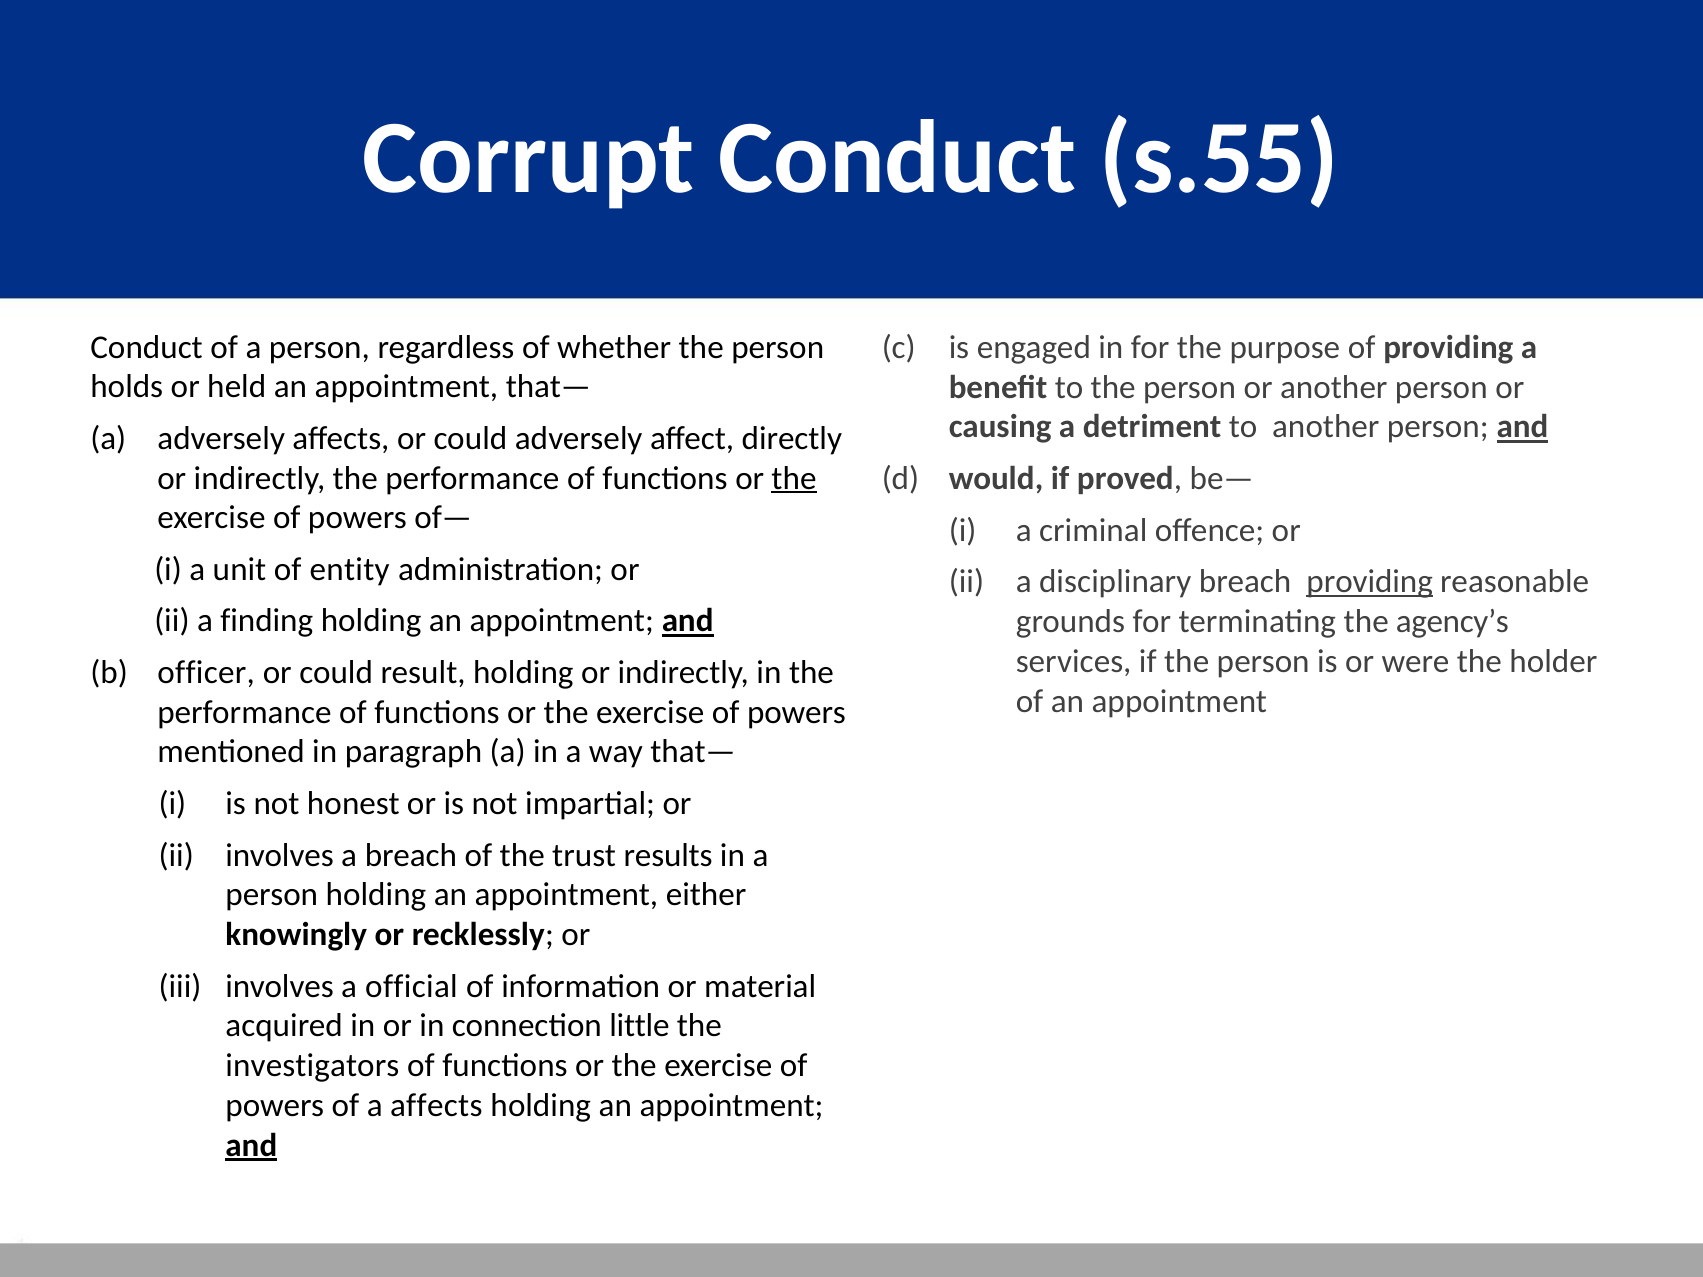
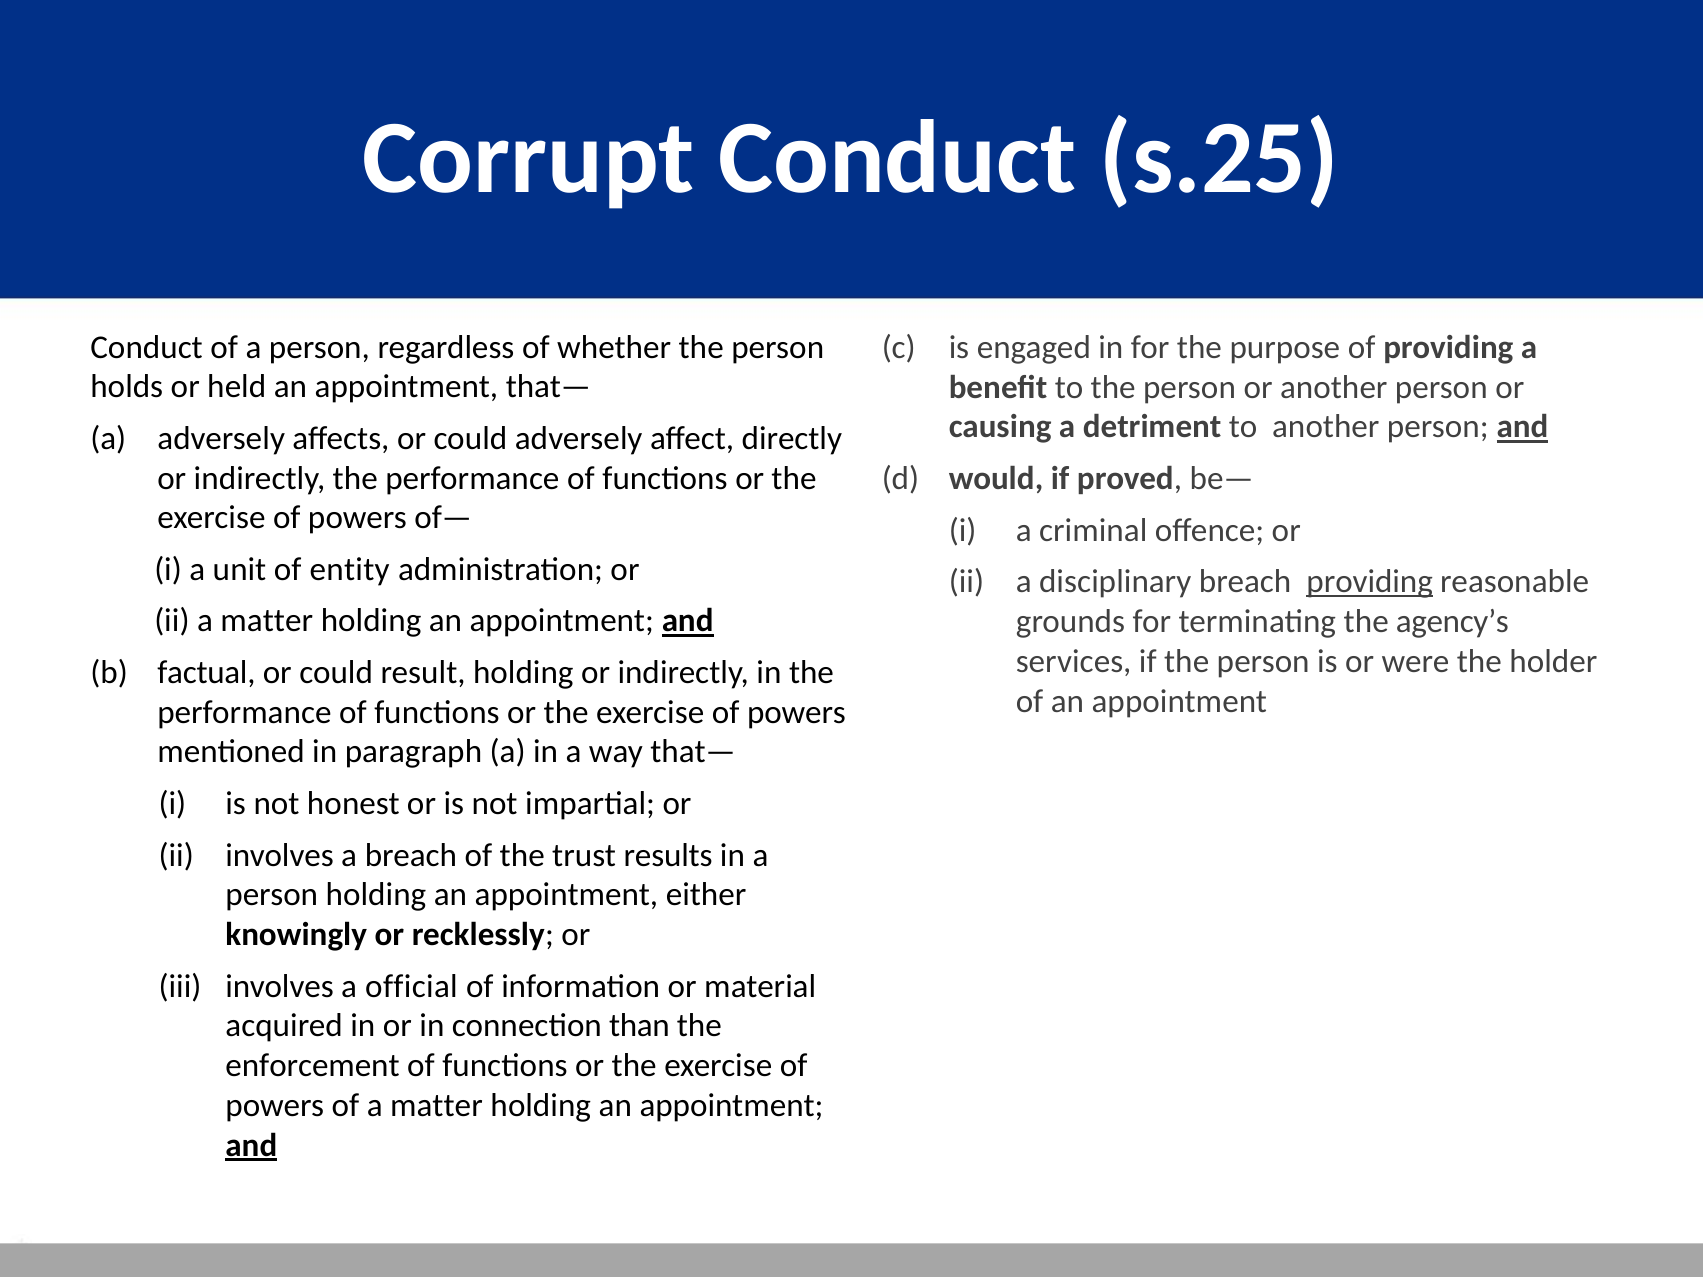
s.55: s.55 -> s.25
the at (794, 478) underline: present -> none
ii a finding: finding -> matter
officer: officer -> factual
little: little -> than
investigators: investigators -> enforcement
of a affects: affects -> matter
